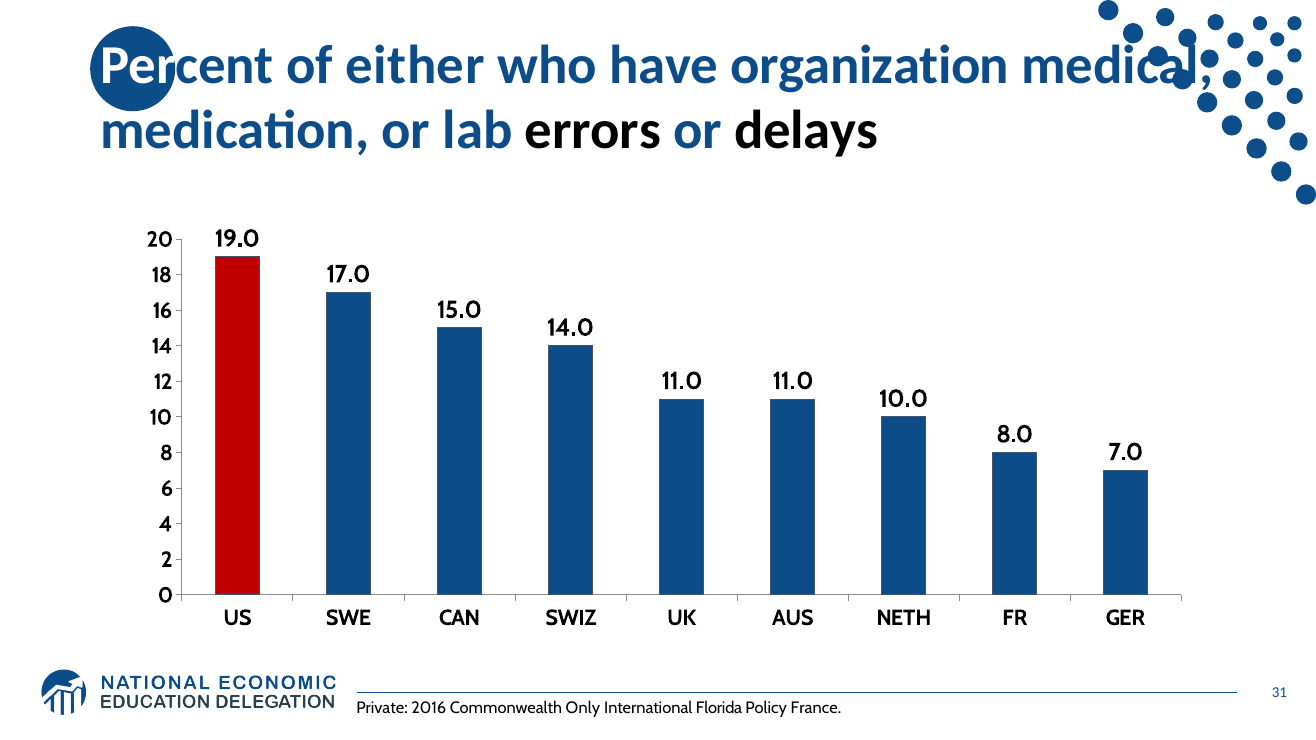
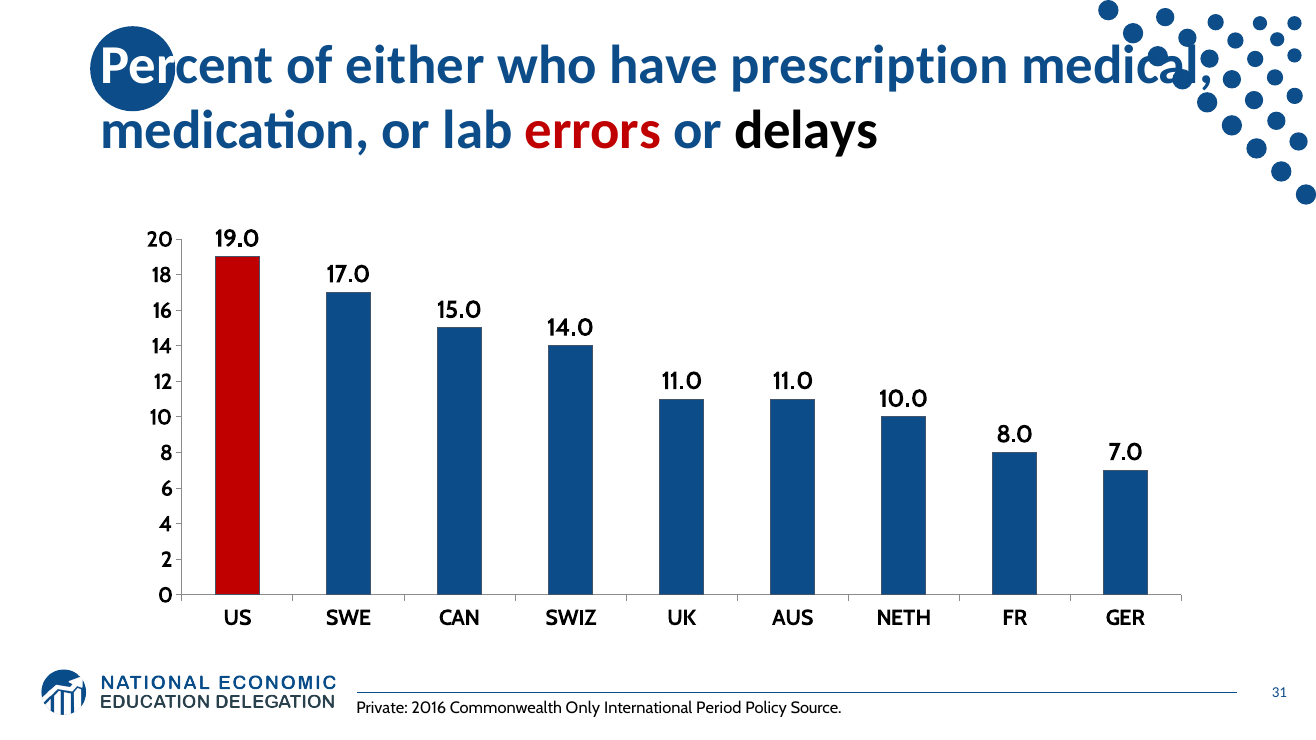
organization: organization -> prescription
errors colour: black -> red
Florida: Florida -> Period
France: France -> Source
